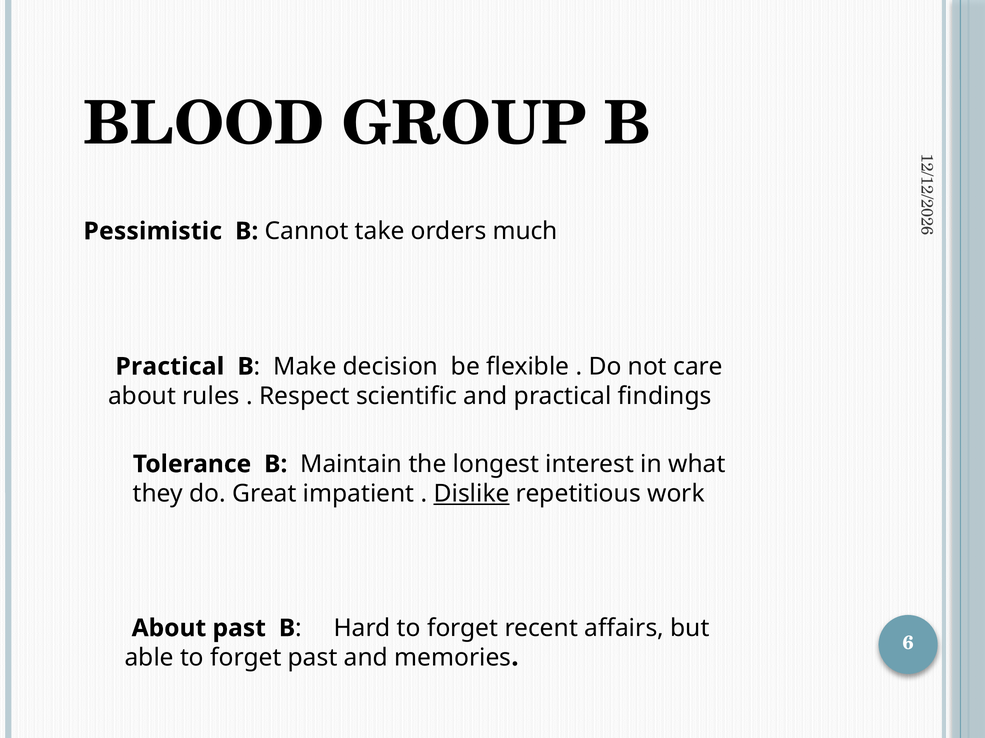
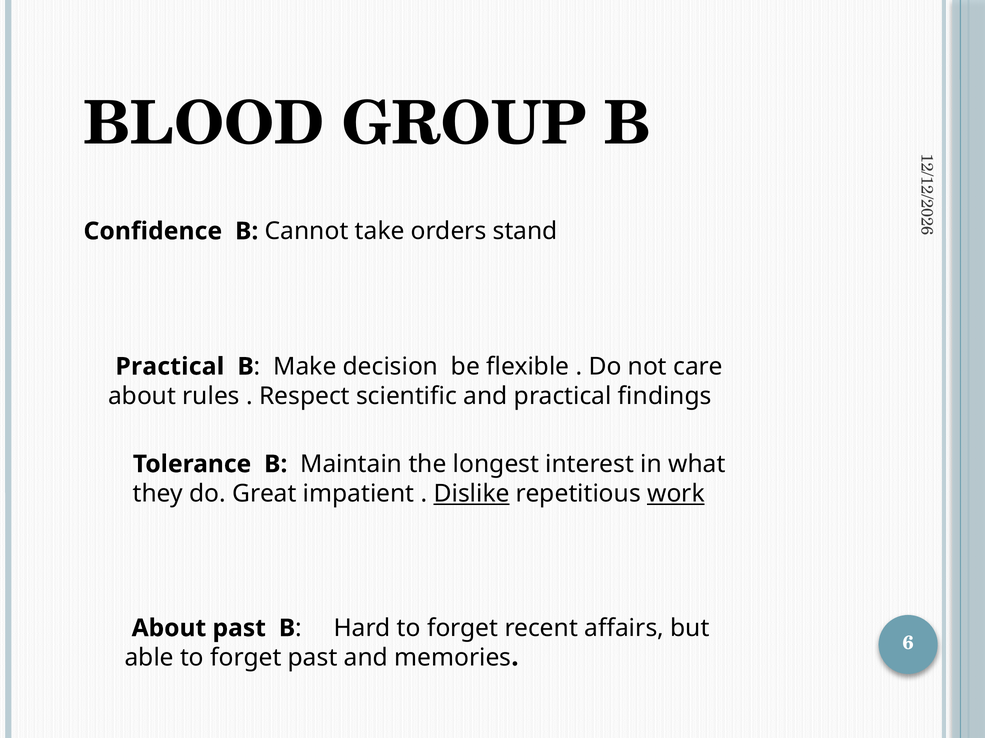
Pessimistic: Pessimistic -> Confidence
much: much -> stand
work underline: none -> present
